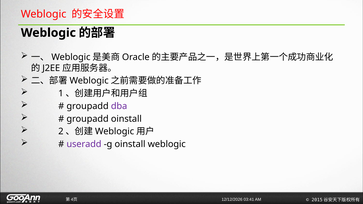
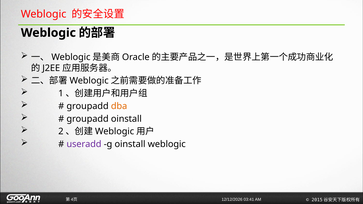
dba colour: purple -> orange
